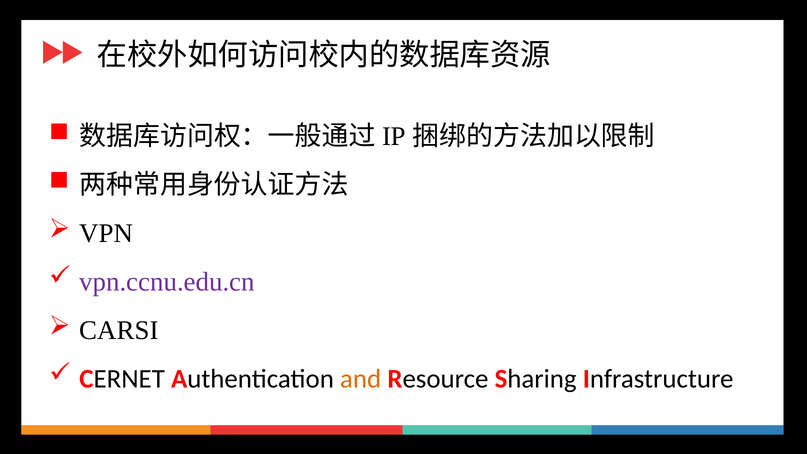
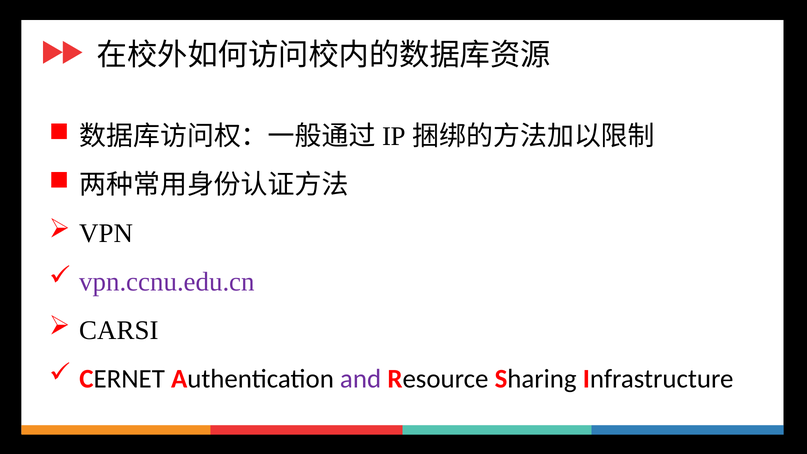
and colour: orange -> purple
